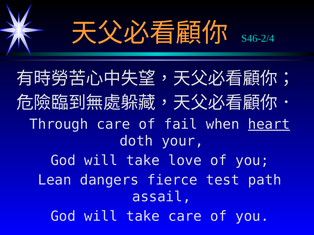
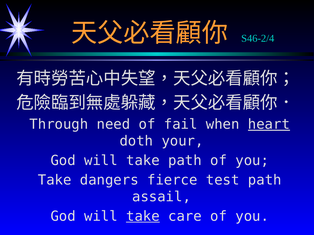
Through care: care -> need
take love: love -> path
Lean at (55, 180): Lean -> Take
take at (143, 217) underline: none -> present
